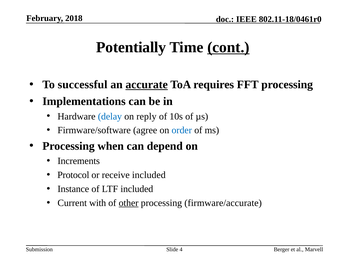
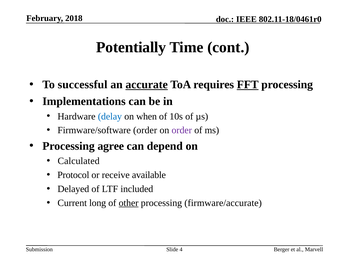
cont underline: present -> none
FFT underline: none -> present
reply: reply -> when
Firmware/software agree: agree -> order
order at (182, 130) colour: blue -> purple
when: when -> agree
Increments: Increments -> Calculated
receive included: included -> available
Instance: Instance -> Delayed
with: with -> long
